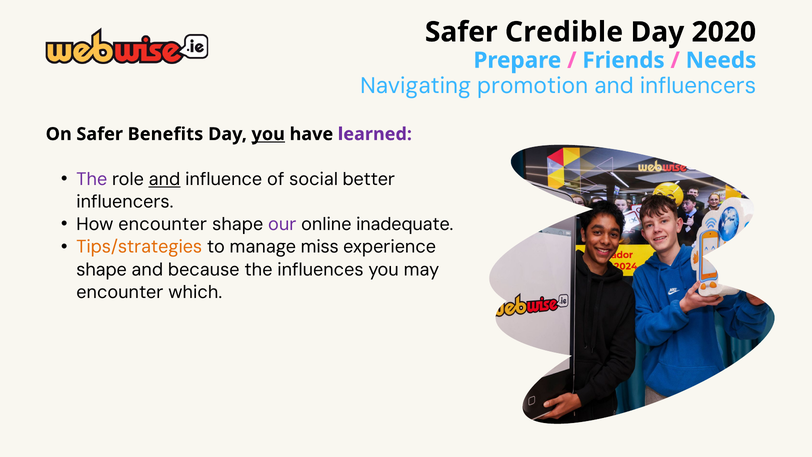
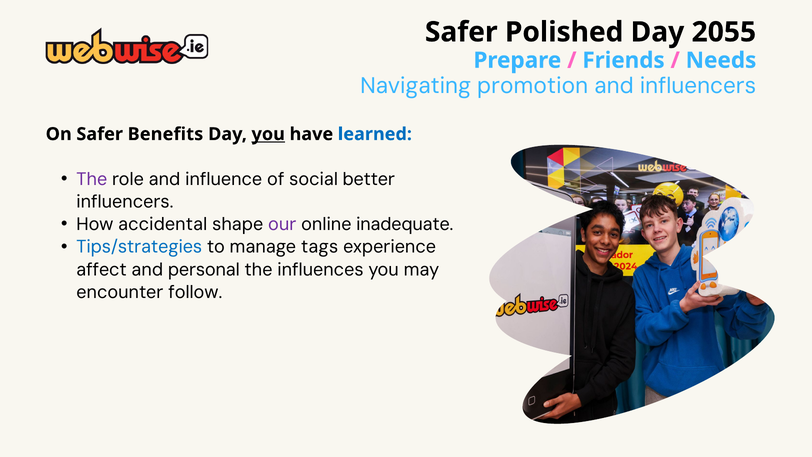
Credible: Credible -> Polished
2020: 2020 -> 2055
learned colour: purple -> blue
and at (165, 179) underline: present -> none
How encounter: encounter -> accidental
Tips/strategies colour: orange -> blue
miss: miss -> tags
shape at (102, 269): shape -> affect
because: because -> personal
which: which -> follow
